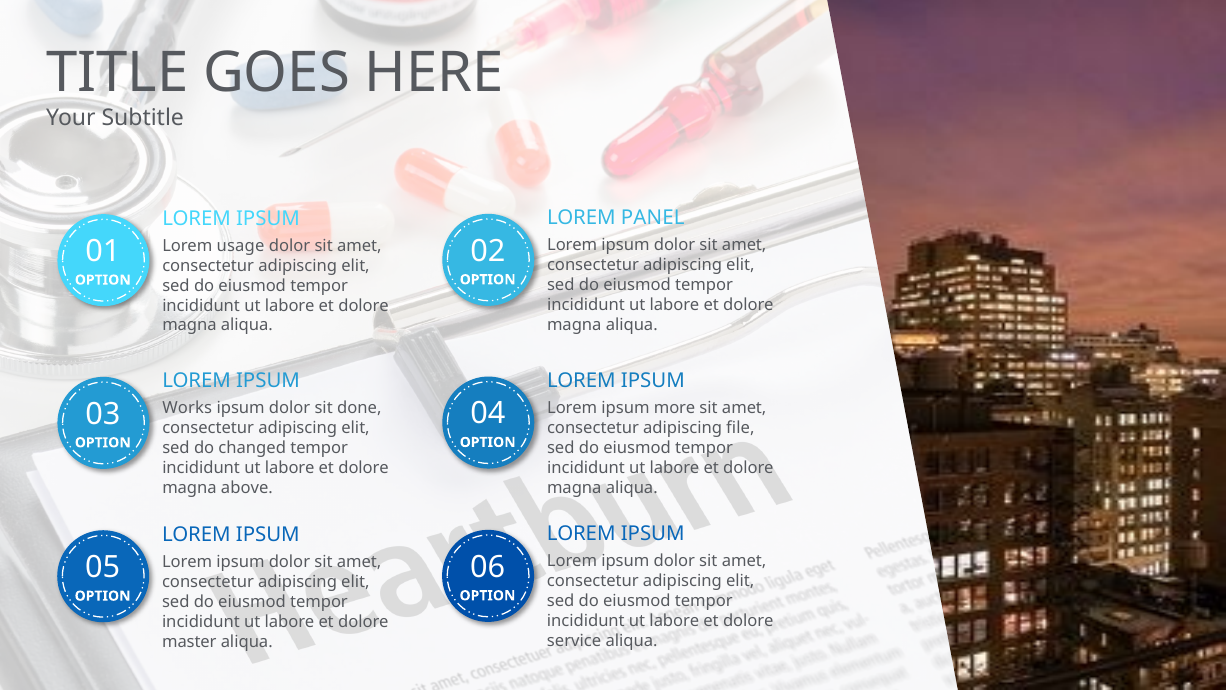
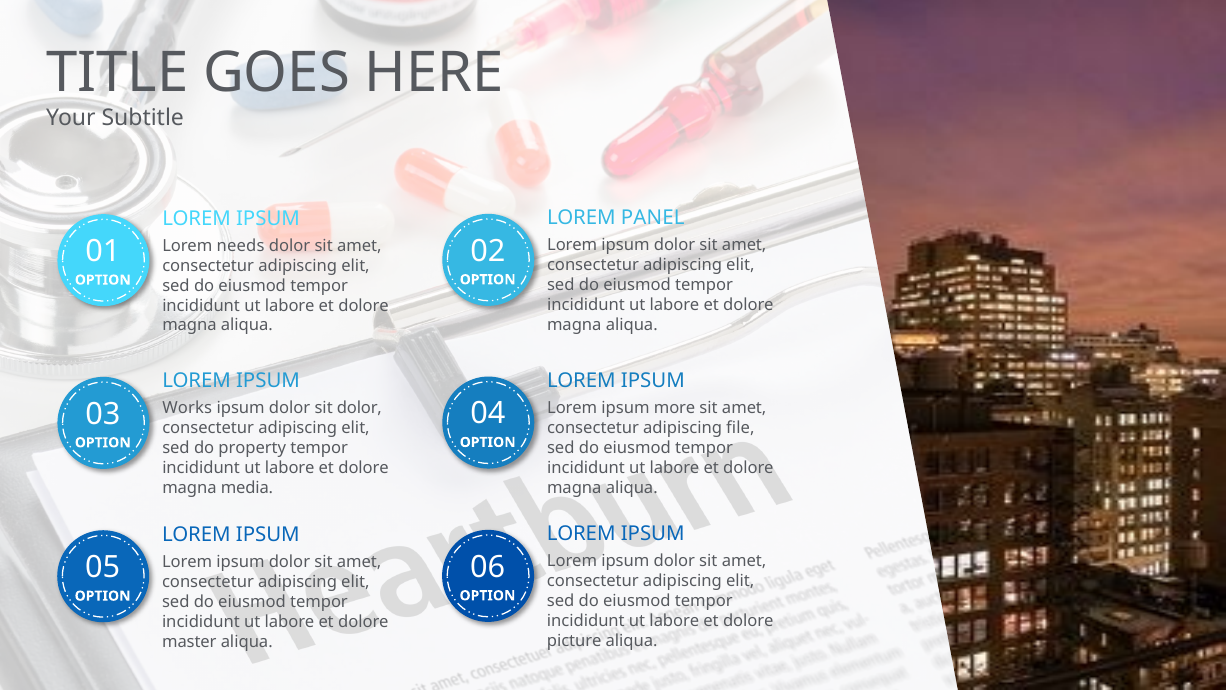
usage: usage -> needs
sit done: done -> dolor
changed: changed -> property
above: above -> media
service: service -> picture
